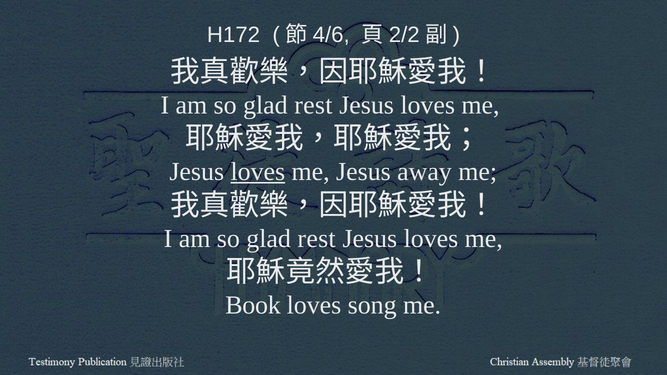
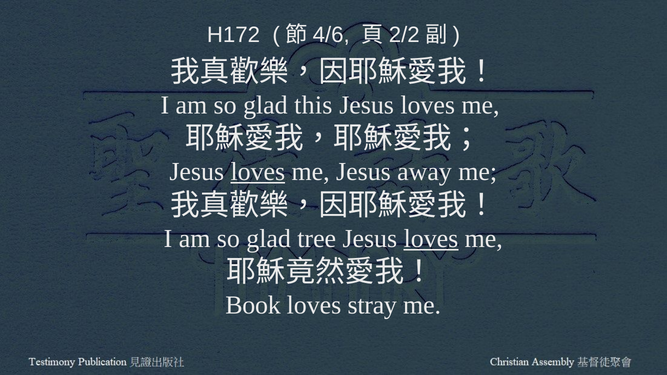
rest at (313, 105): rest -> this
rest at (317, 239): rest -> tree
loves at (431, 239) underline: none -> present
song: song -> stray
